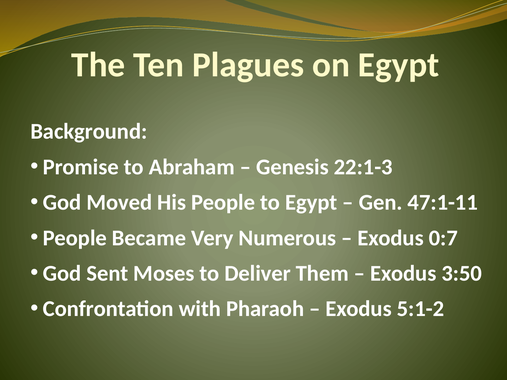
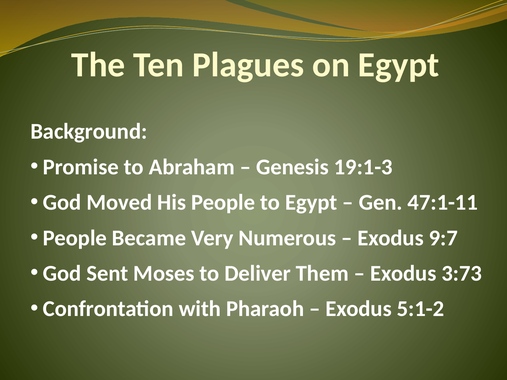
22:1-3: 22:1-3 -> 19:1-3
0:7: 0:7 -> 9:7
3:50: 3:50 -> 3:73
